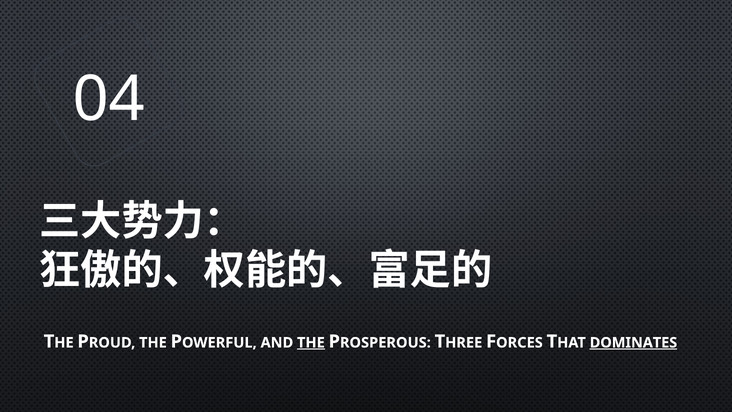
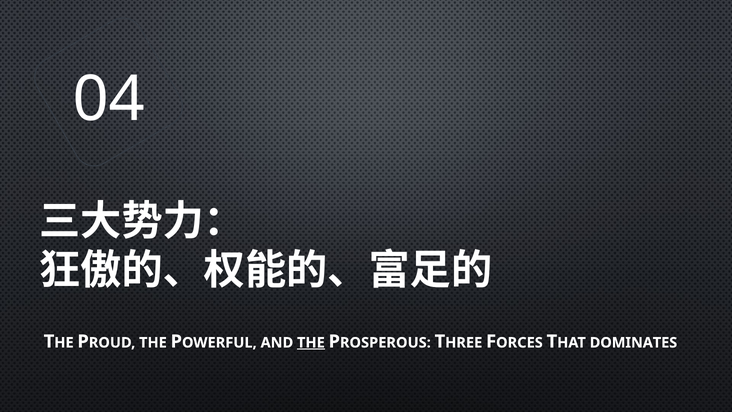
DOMINATES underline: present -> none
